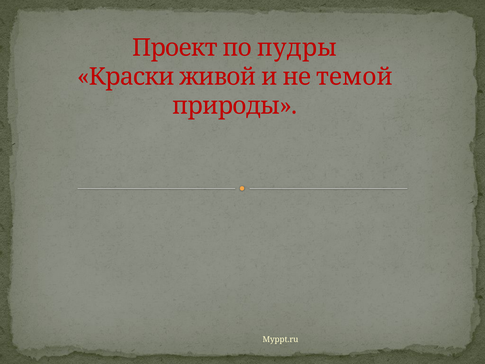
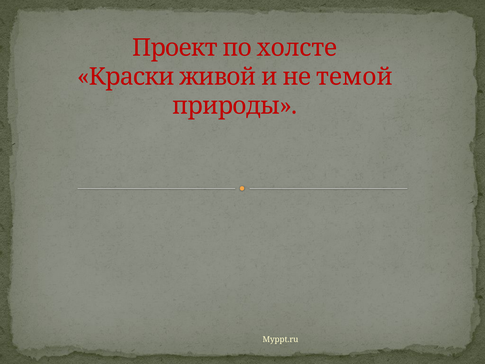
пудры: пудры -> холсте
